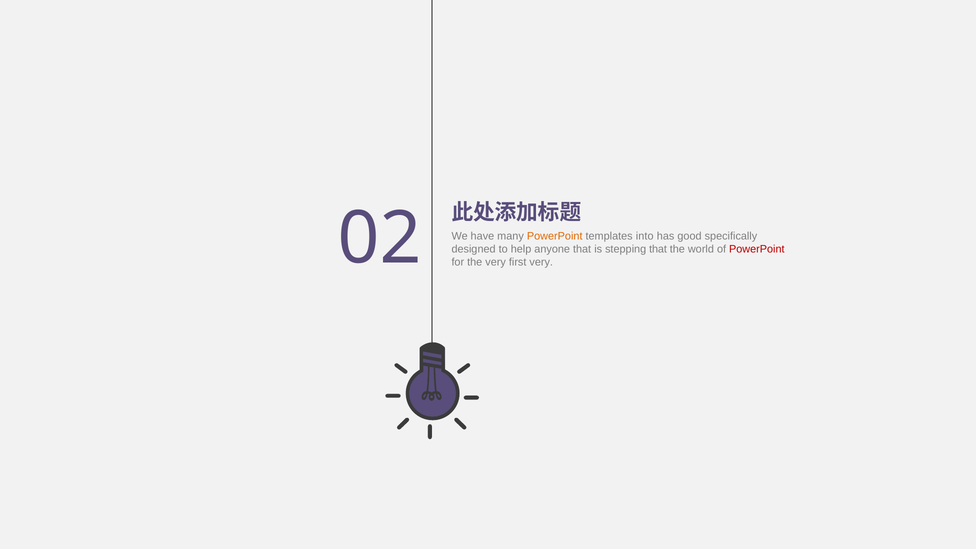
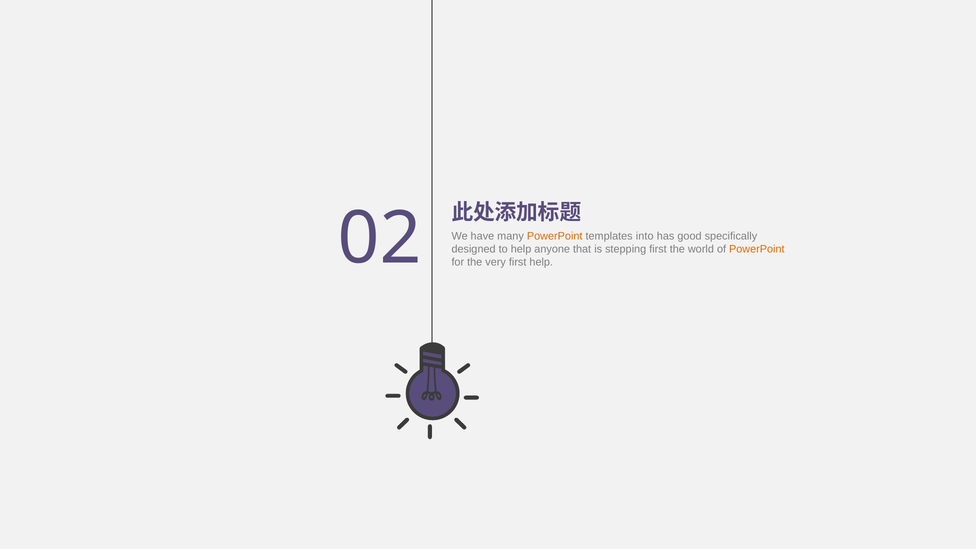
stepping that: that -> first
PowerPoint at (757, 249) colour: red -> orange
first very: very -> help
